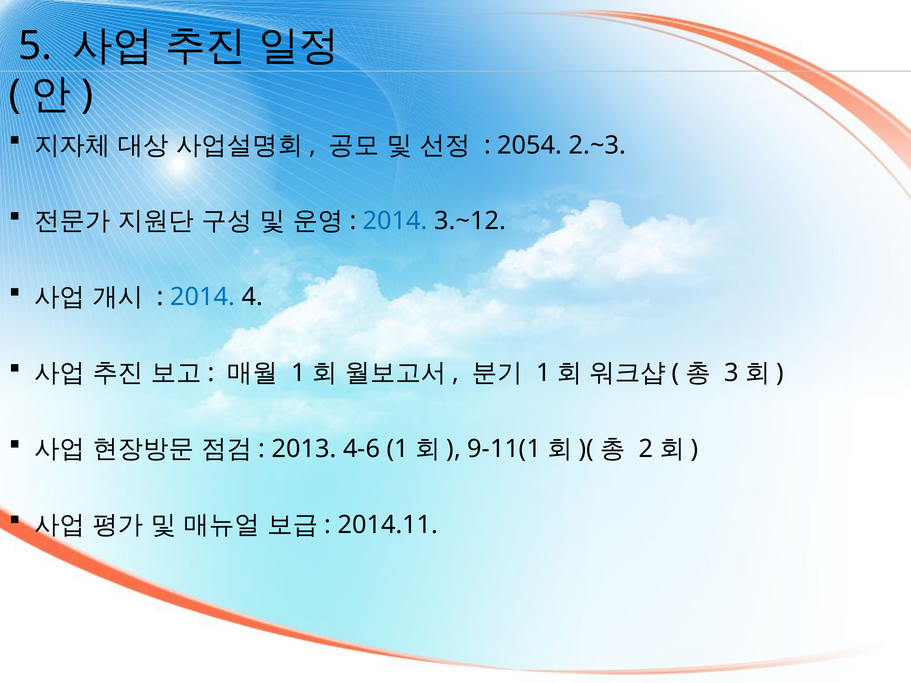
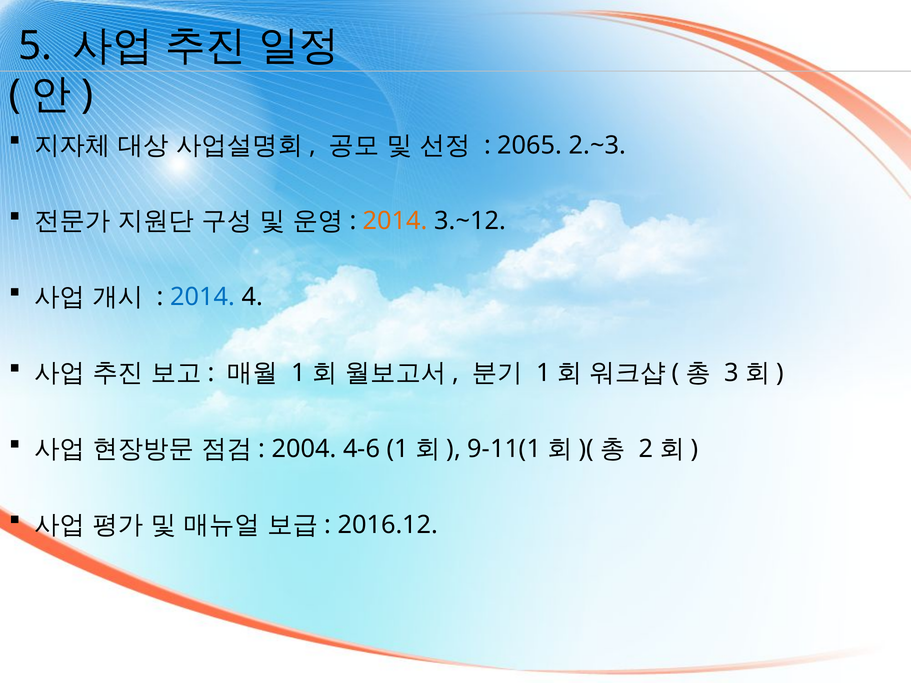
2054: 2054 -> 2065
2014 at (395, 221) colour: blue -> orange
2013: 2013 -> 2004
2014.11: 2014.11 -> 2016.12
